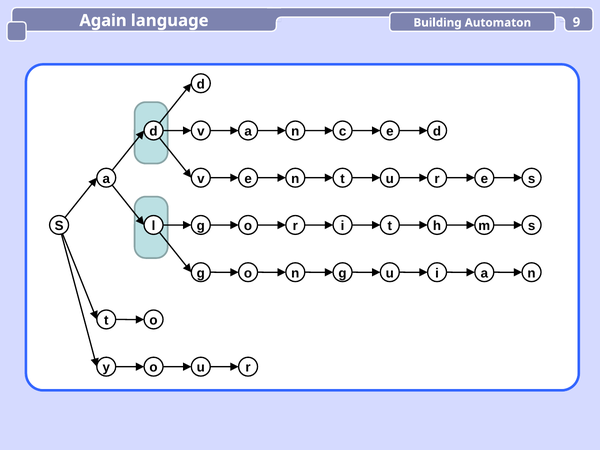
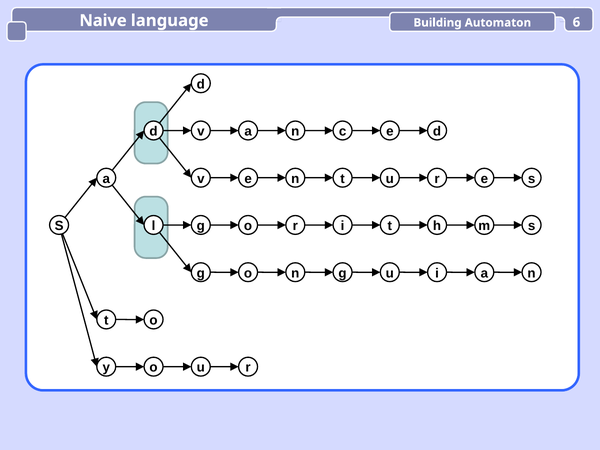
Again: Again -> Naive
9: 9 -> 6
